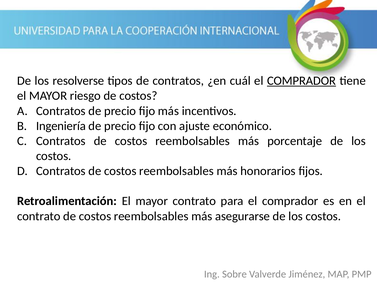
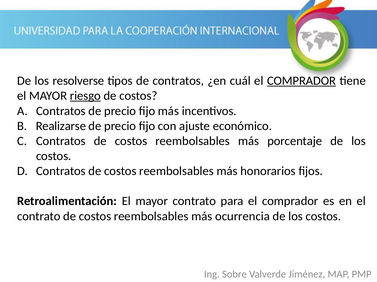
riesgo underline: none -> present
Ingeniería: Ingeniería -> Realizarse
asegurarse: asegurarse -> ocurrencia
